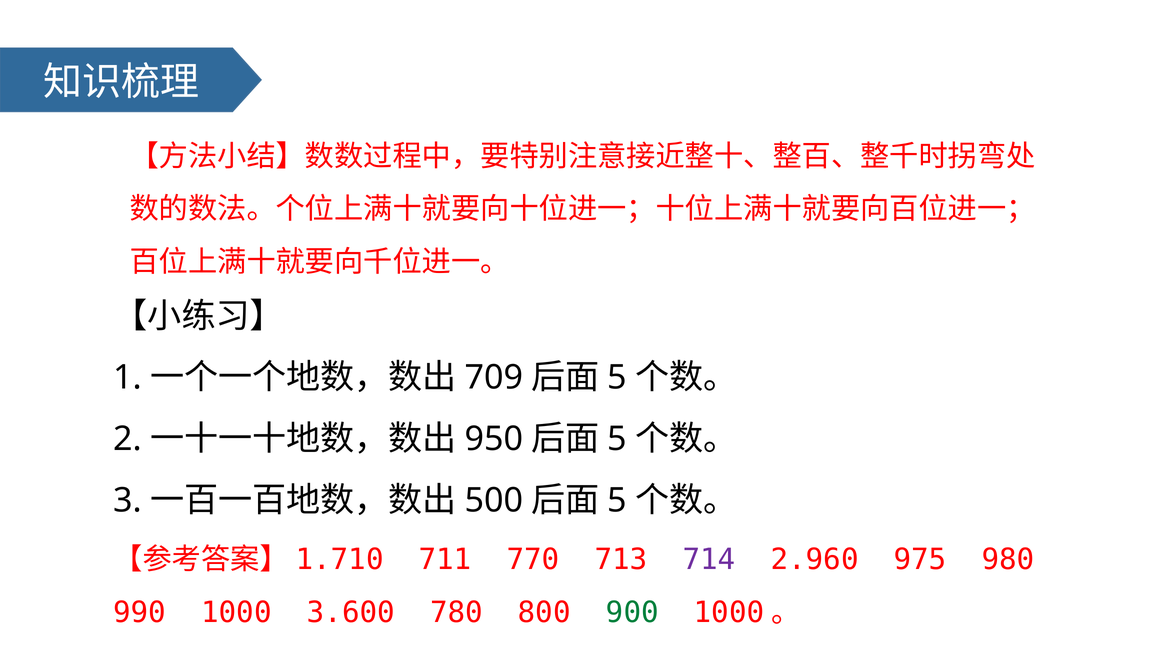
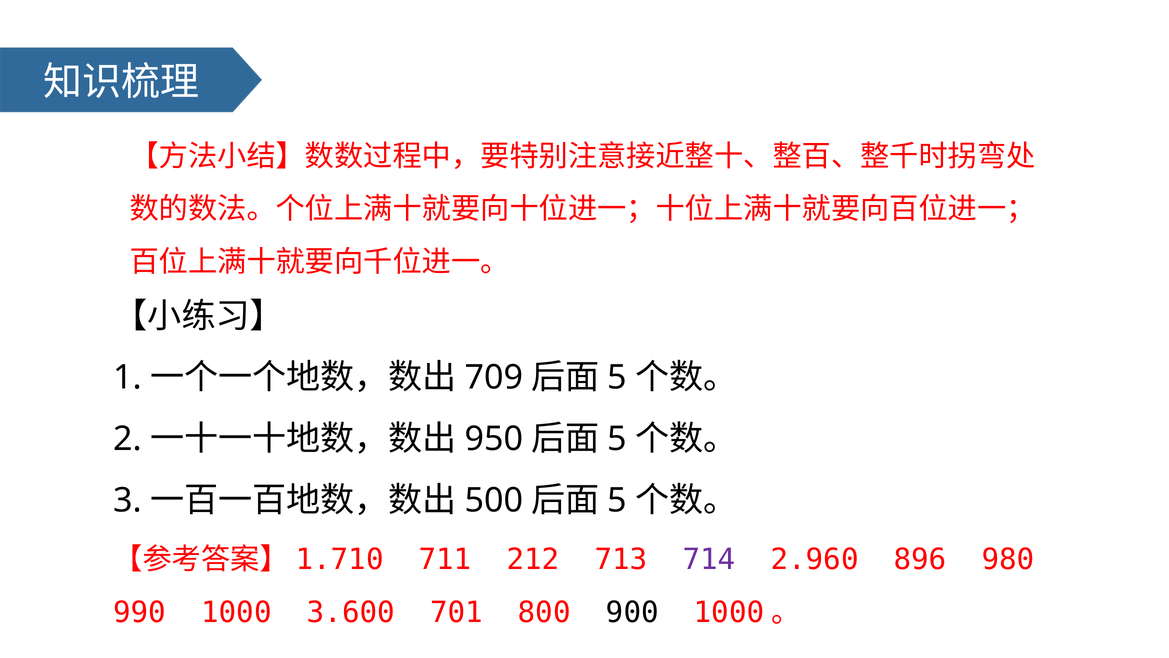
770: 770 -> 212
975: 975 -> 896
780: 780 -> 701
900 colour: green -> black
